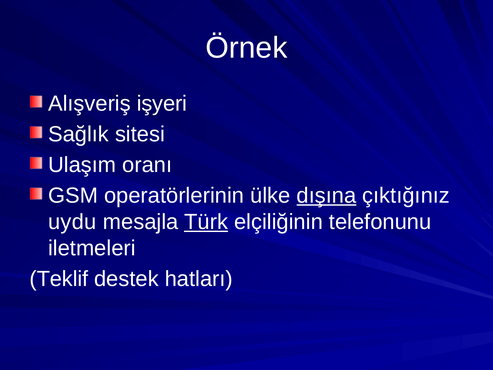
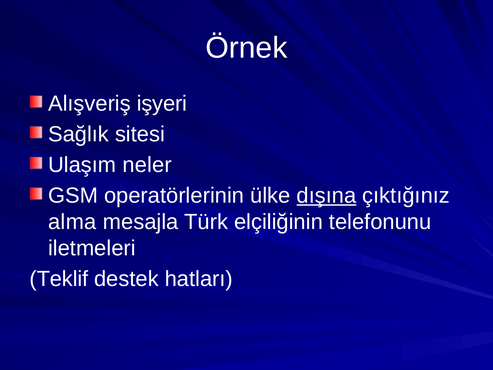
oranı: oranı -> neler
uydu: uydu -> alma
Türk underline: present -> none
